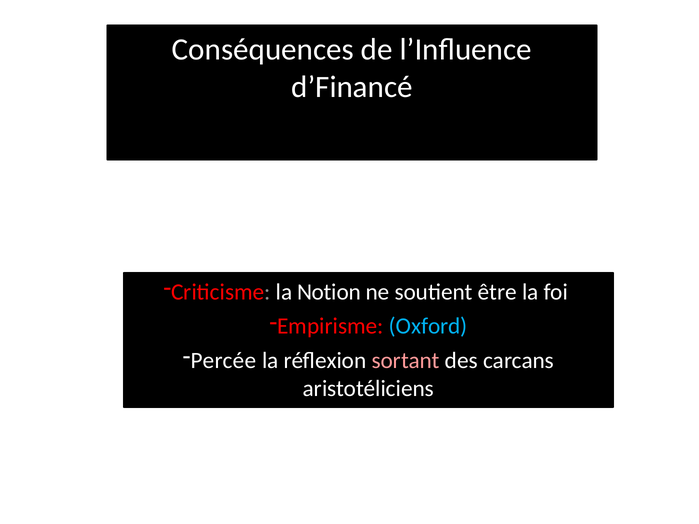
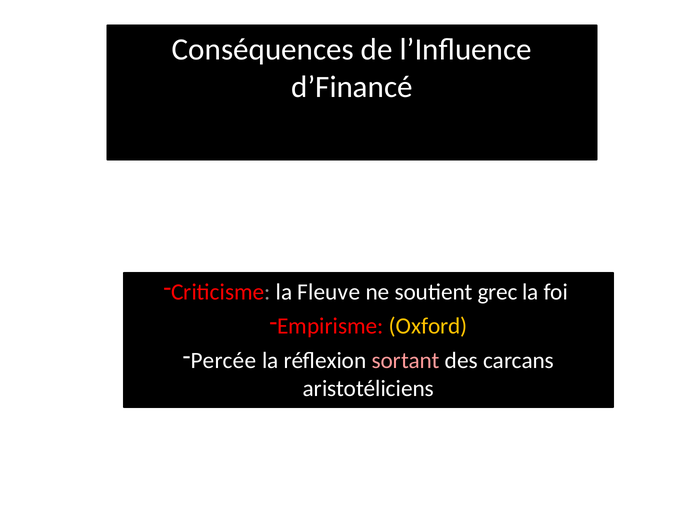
Notion: Notion -> Fleuve
être: être -> grec
Oxford colour: light blue -> yellow
